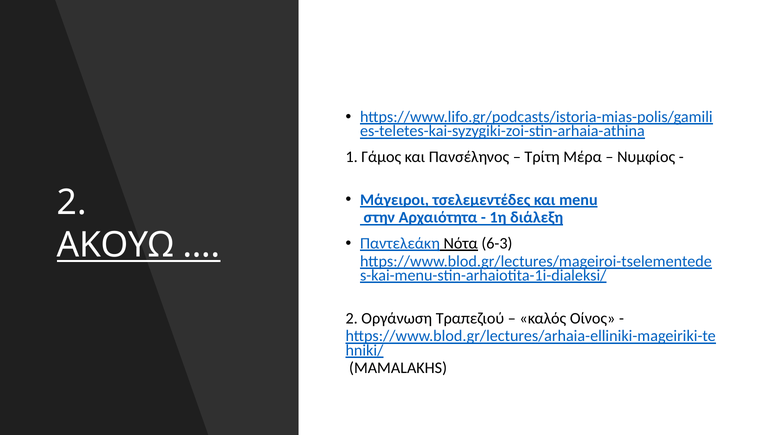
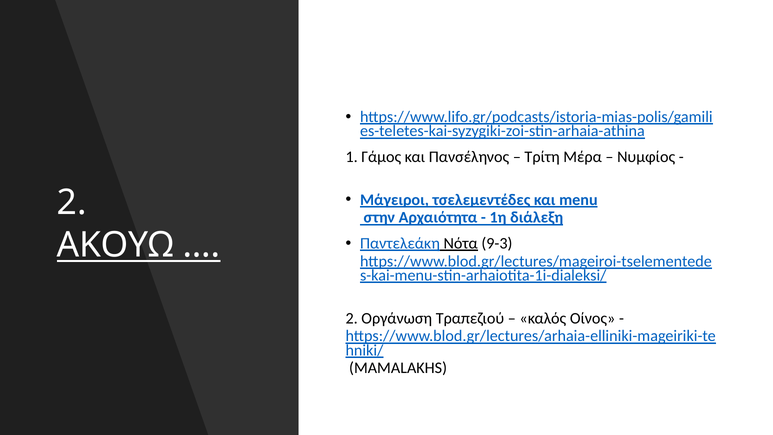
6-3: 6-3 -> 9-3
